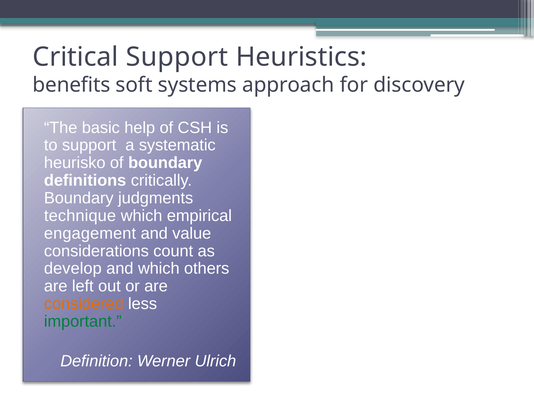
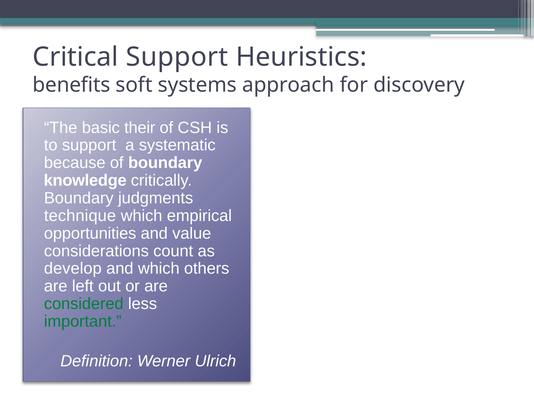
help: help -> their
heurisko: heurisko -> because
definitions: definitions -> knowledge
engagement: engagement -> opportunities
considered colour: orange -> green
